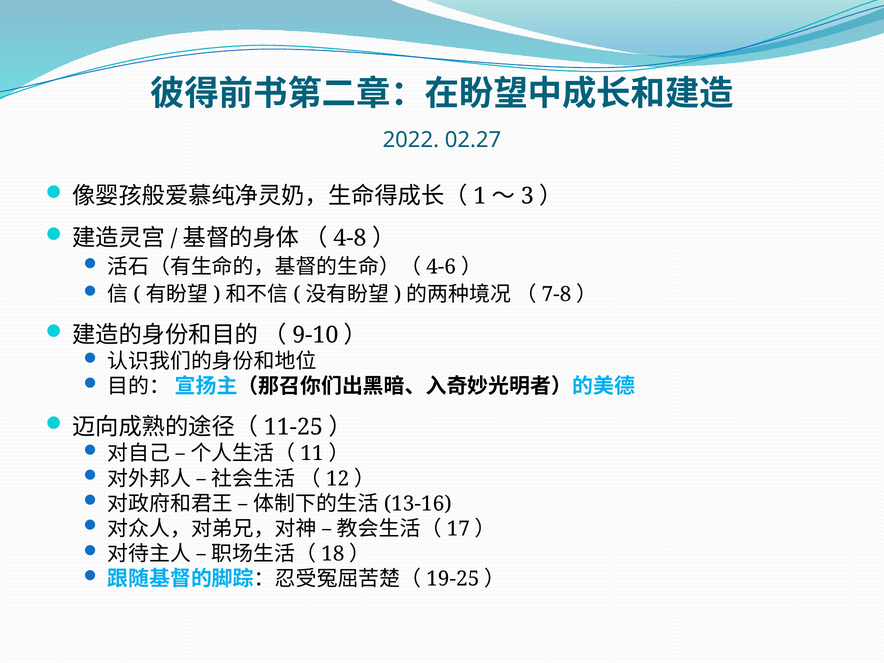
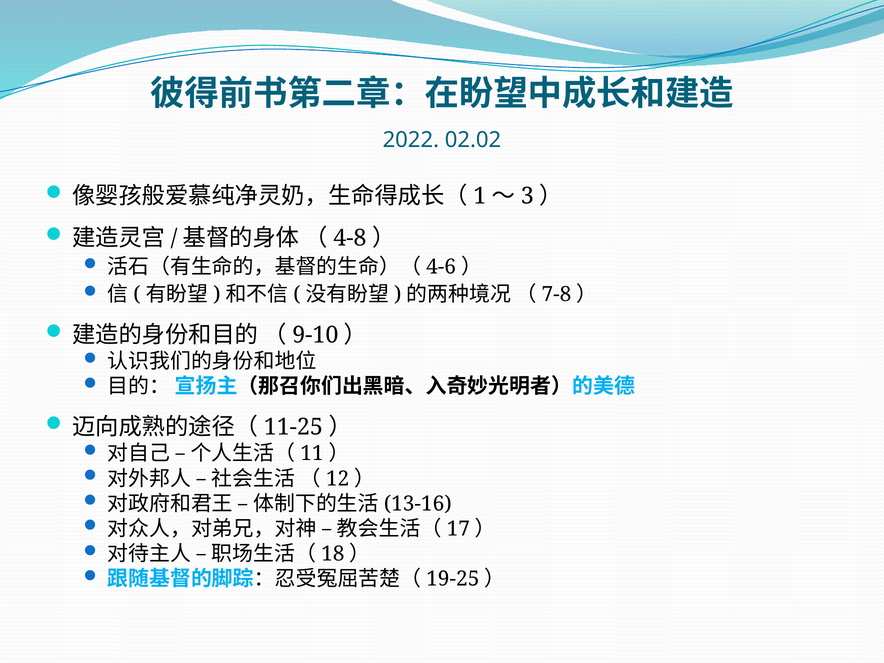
02.27: 02.27 -> 02.02
